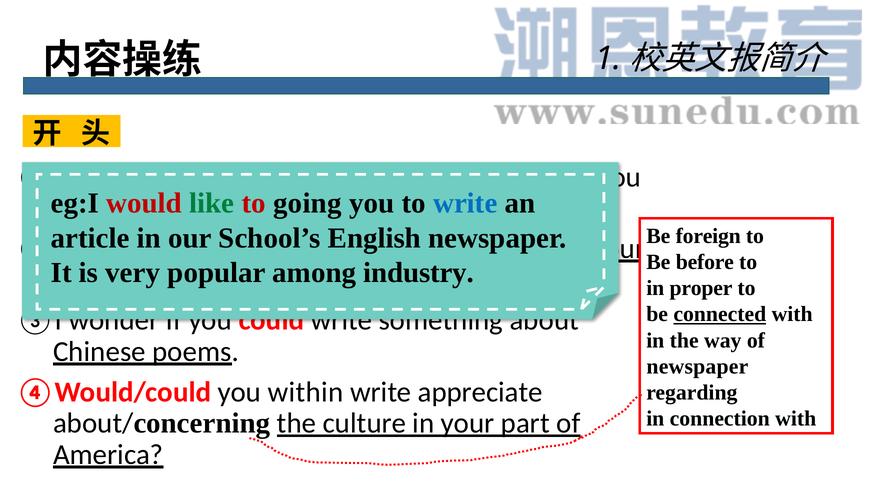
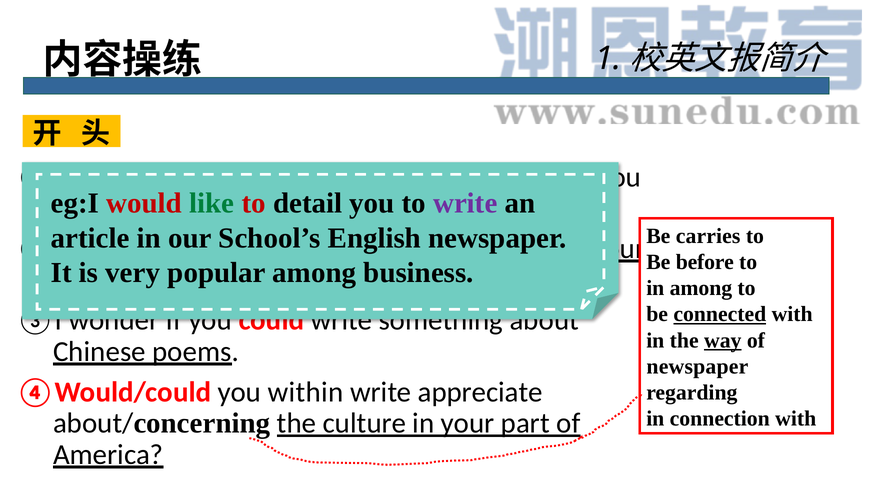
going: going -> detail
write at (465, 203) colour: blue -> purple
foreign: foreign -> carries
industry: industry -> business
in proper: proper -> among
way underline: none -> present
